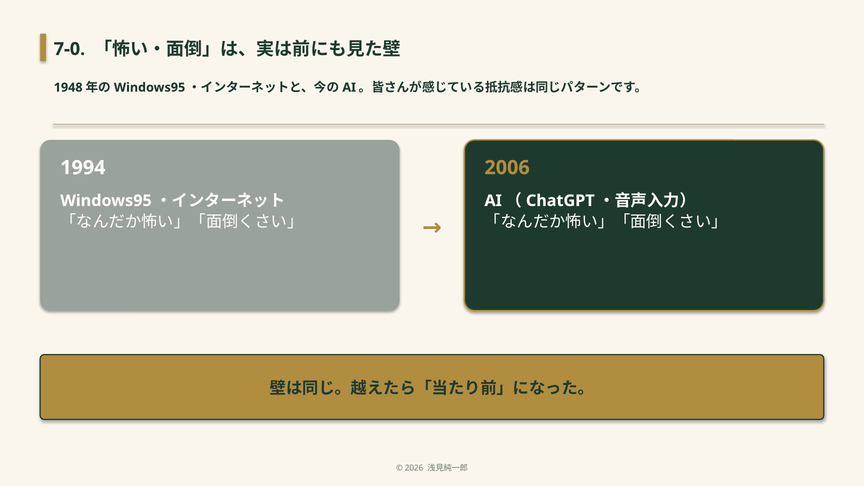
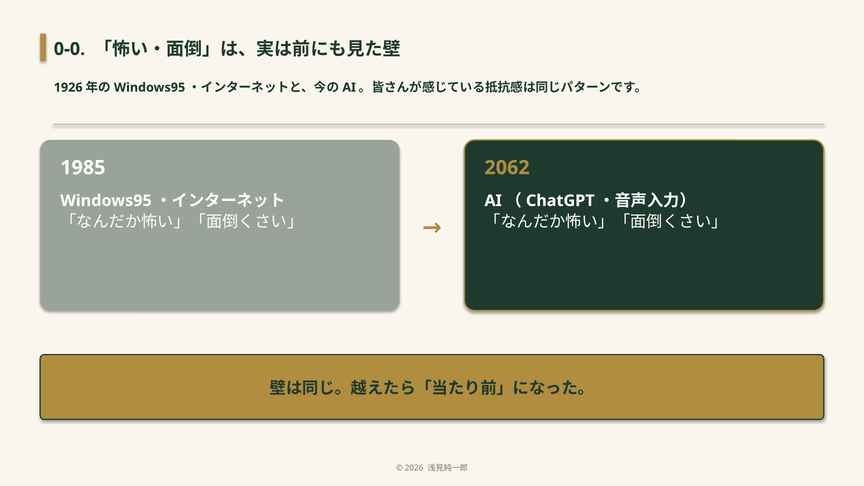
7-0: 7-0 -> 0-0
1948: 1948 -> 1926
1994: 1994 -> 1985
2006: 2006 -> 2062
